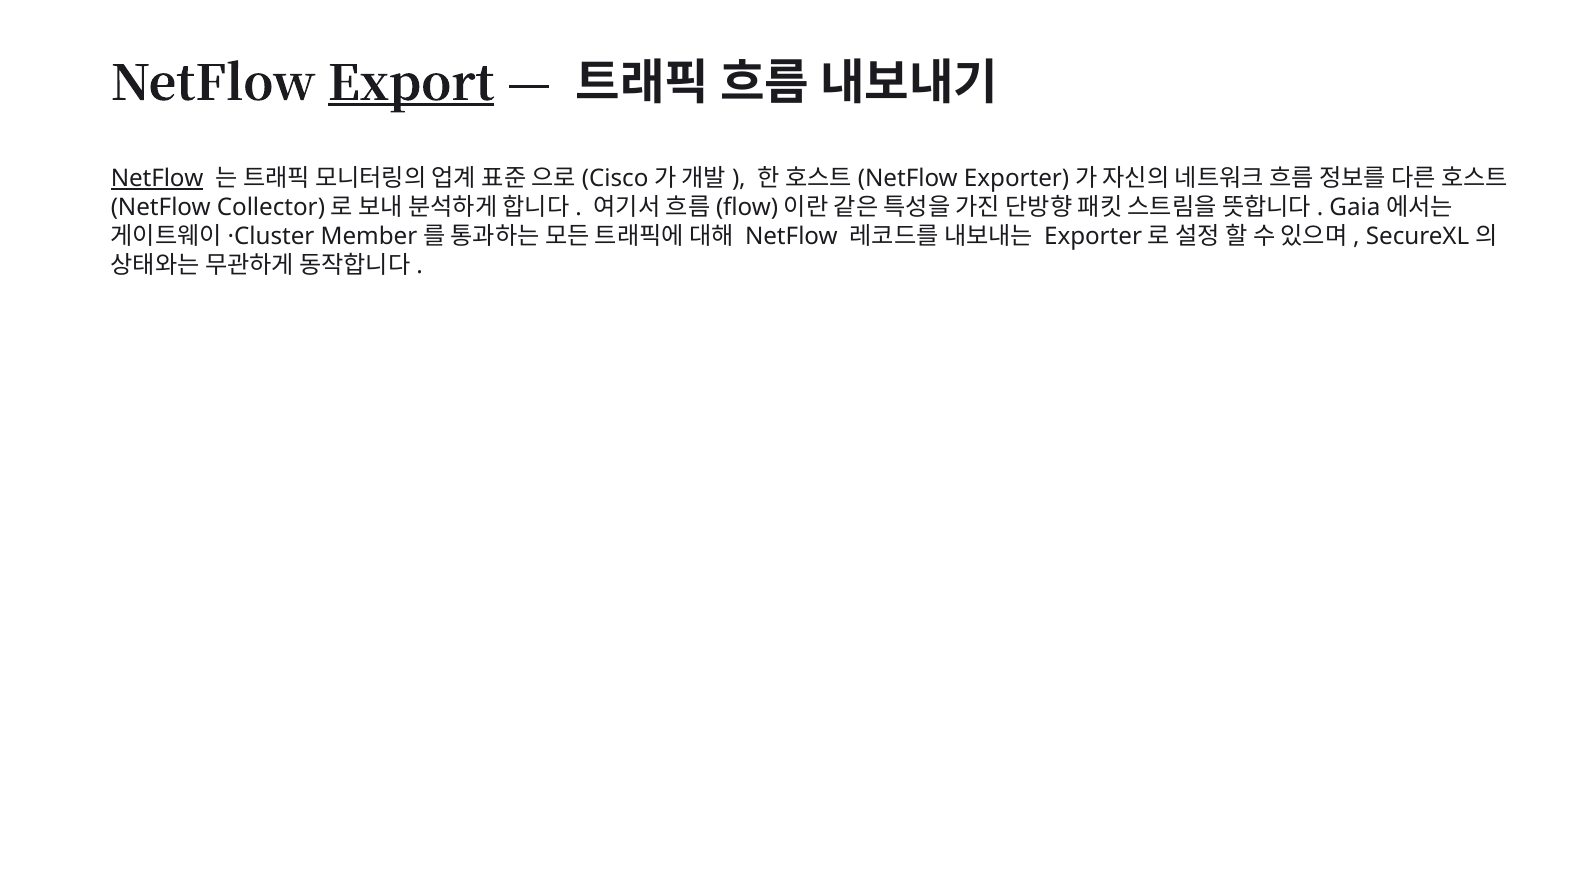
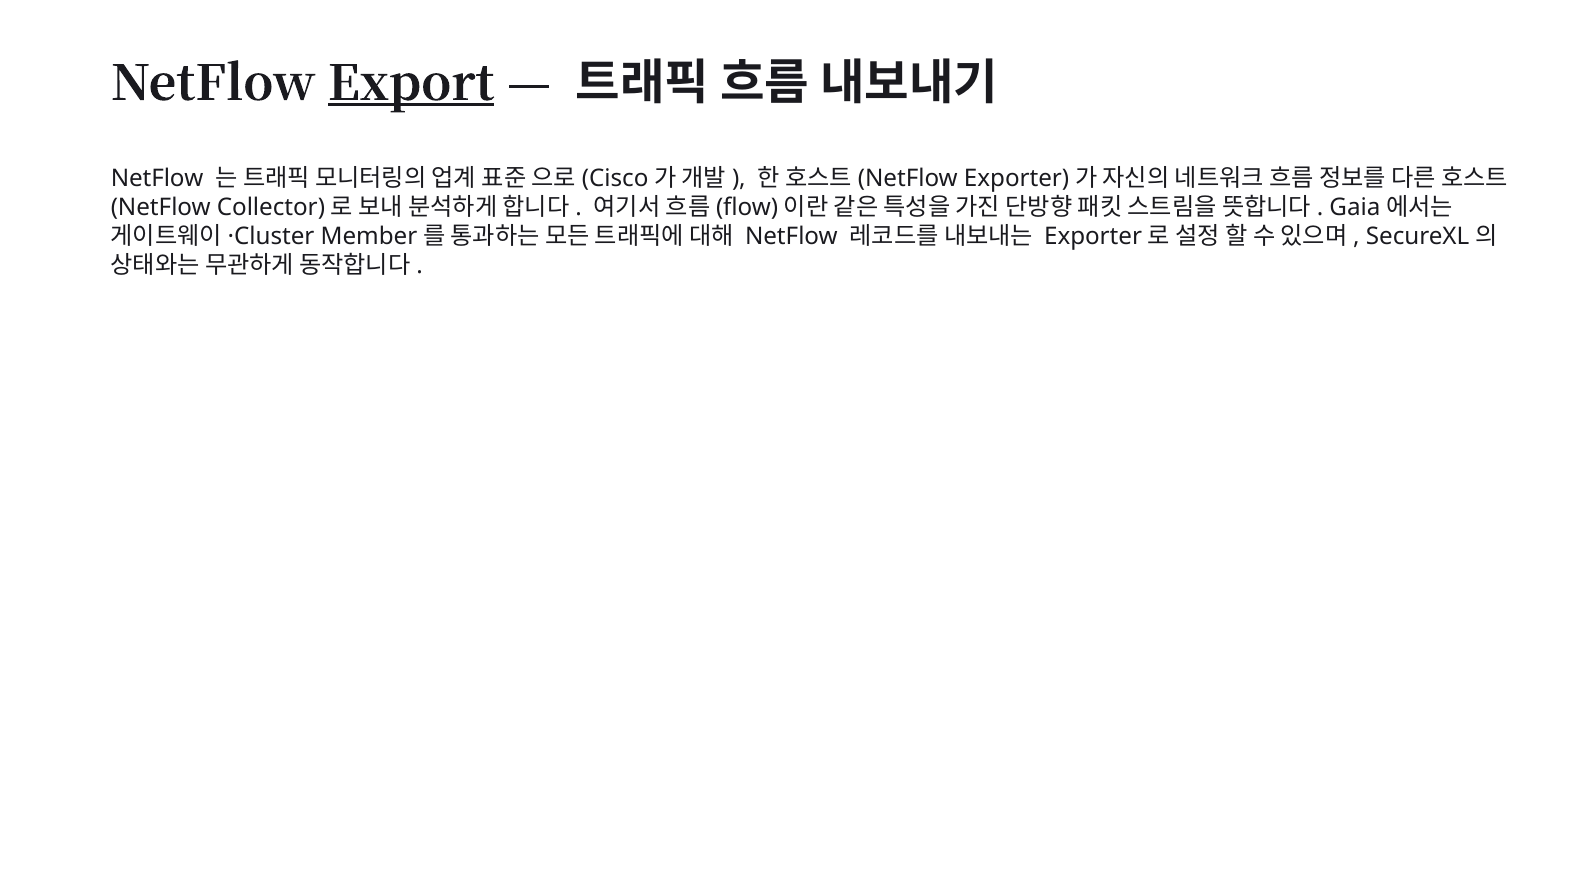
NetFlow at (157, 179) underline: present -> none
